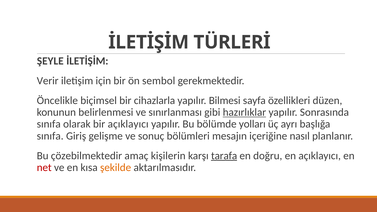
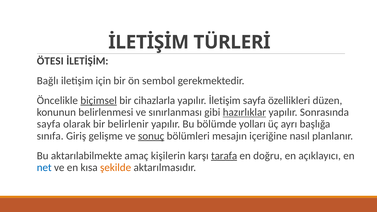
ŞEYLE: ŞEYLE -> ÖTESI
Verir: Verir -> Bağlı
biçimsel underline: none -> present
Bilmesi: Bilmesi -> İletişim
sınıfa at (49, 124): sınıfa -> sayfa
bir açıklayıcı: açıklayıcı -> belirlenir
sonuç underline: none -> present
çözebilmektedir: çözebilmektedir -> aktarılabilmekte
net colour: red -> blue
